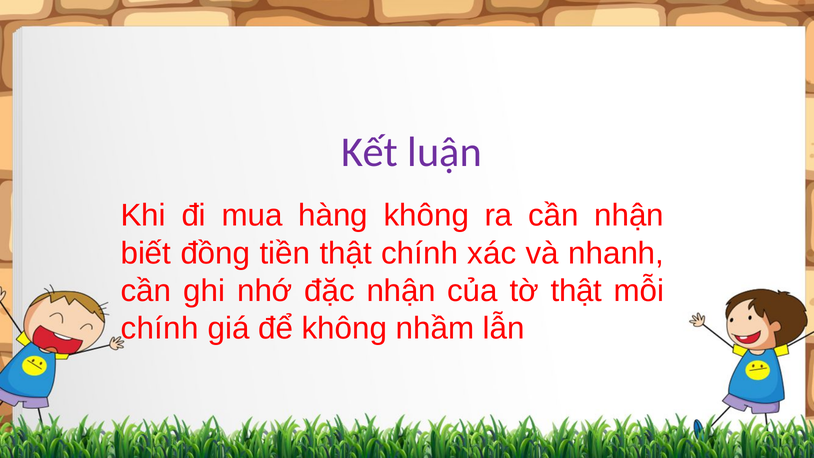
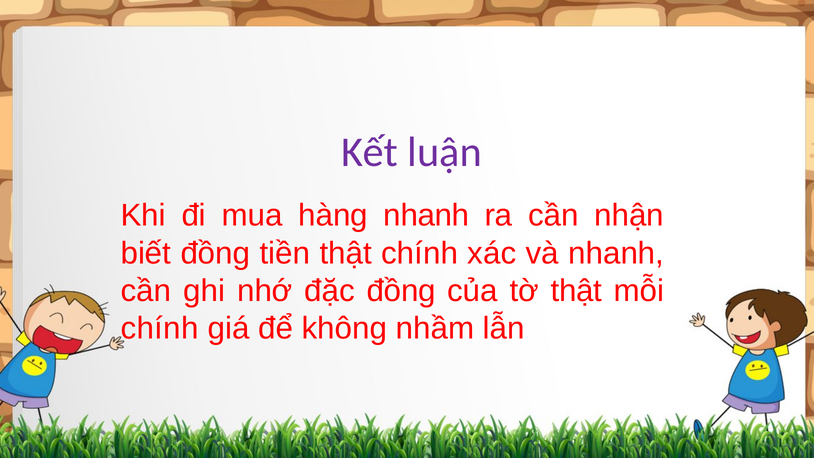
hàng không: không -> nhanh
đặc nhận: nhận -> đồng
